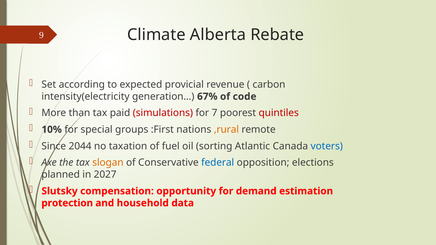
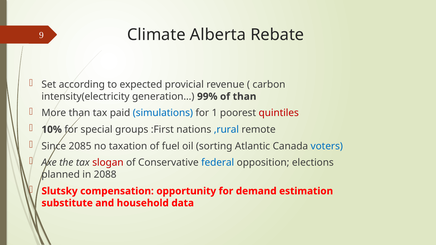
67%: 67% -> 99%
of code: code -> than
simulations colour: red -> blue
7: 7 -> 1
,rural colour: orange -> blue
2044: 2044 -> 2085
slogan colour: orange -> red
2027: 2027 -> 2088
protection: protection -> substitute
